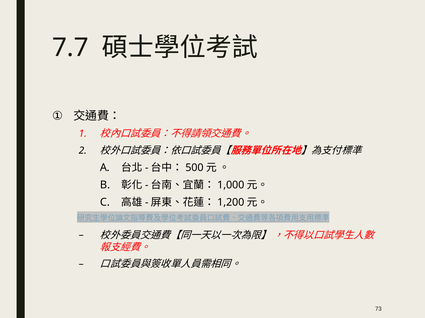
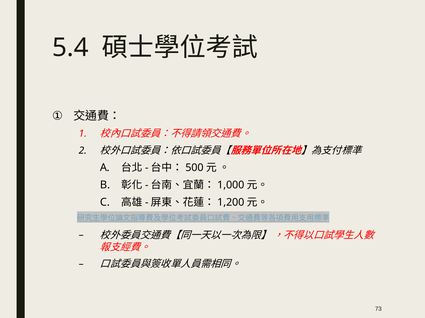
7.7: 7.7 -> 5.4
